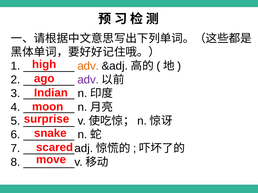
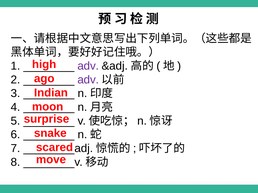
adv at (88, 66) colour: orange -> purple
